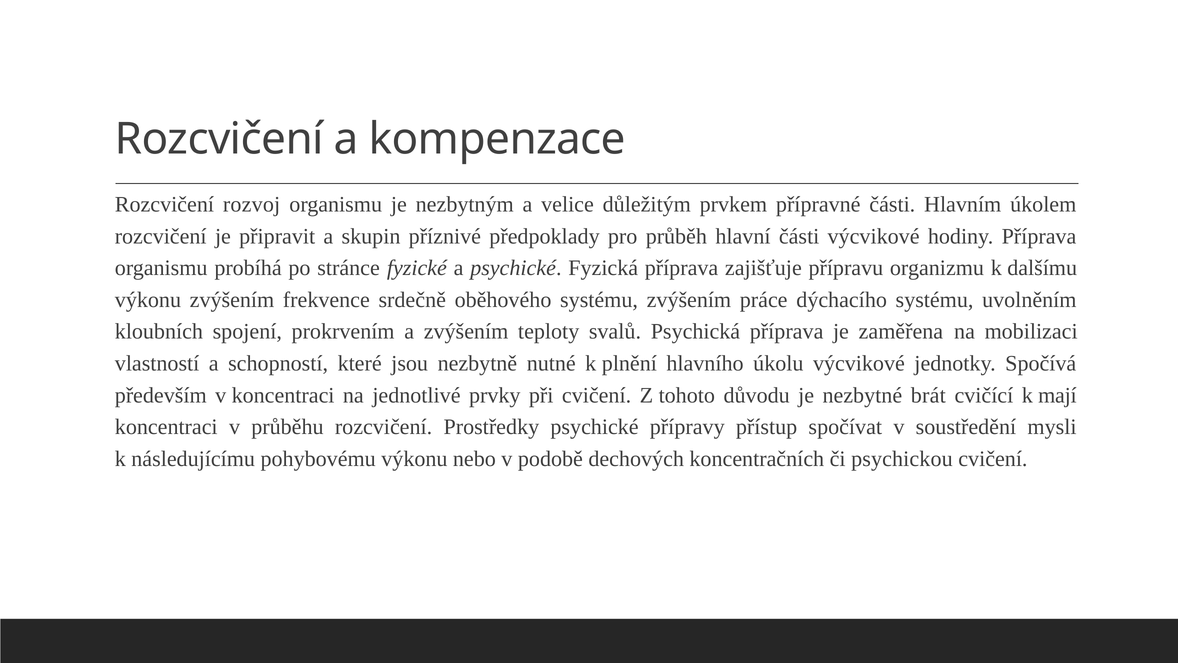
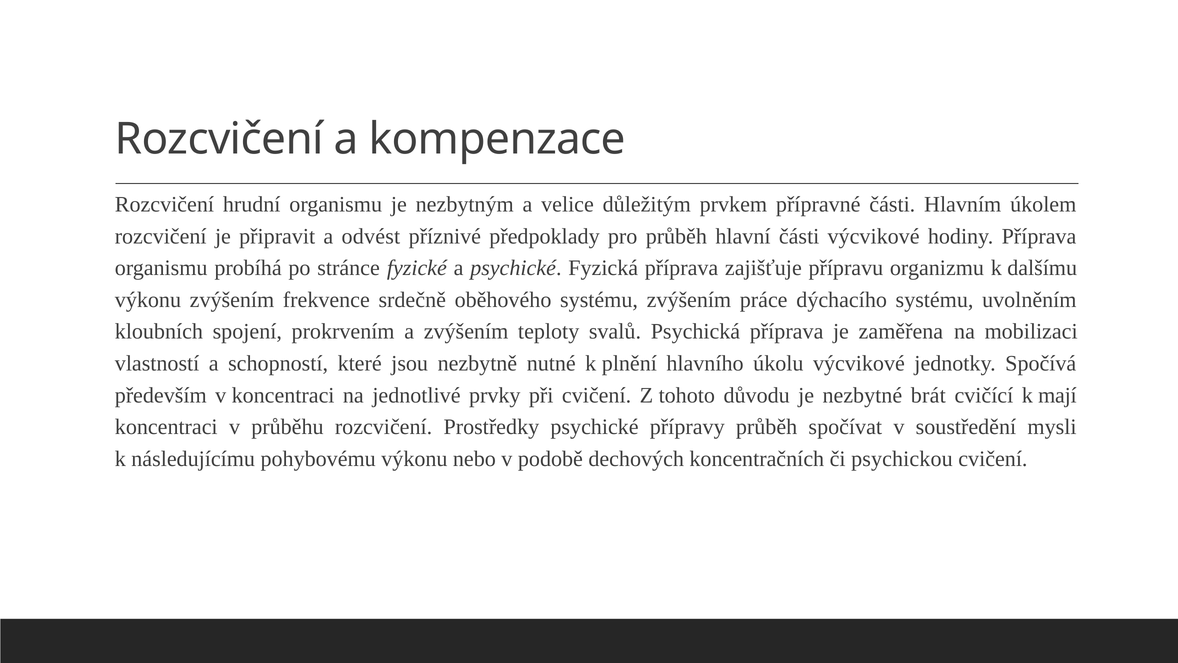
rozvoj: rozvoj -> hrudní
skupin: skupin -> odvést
přípravy přístup: přístup -> průběh
